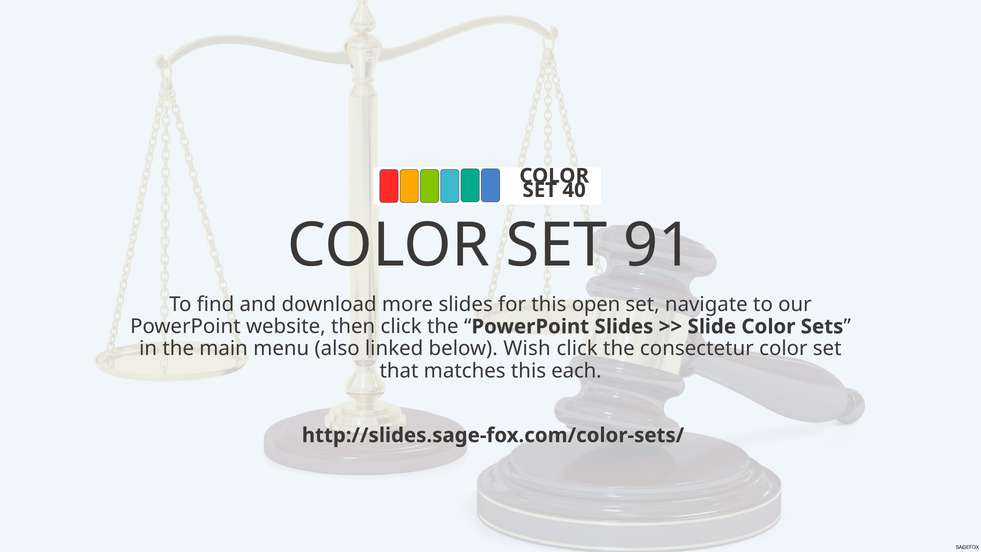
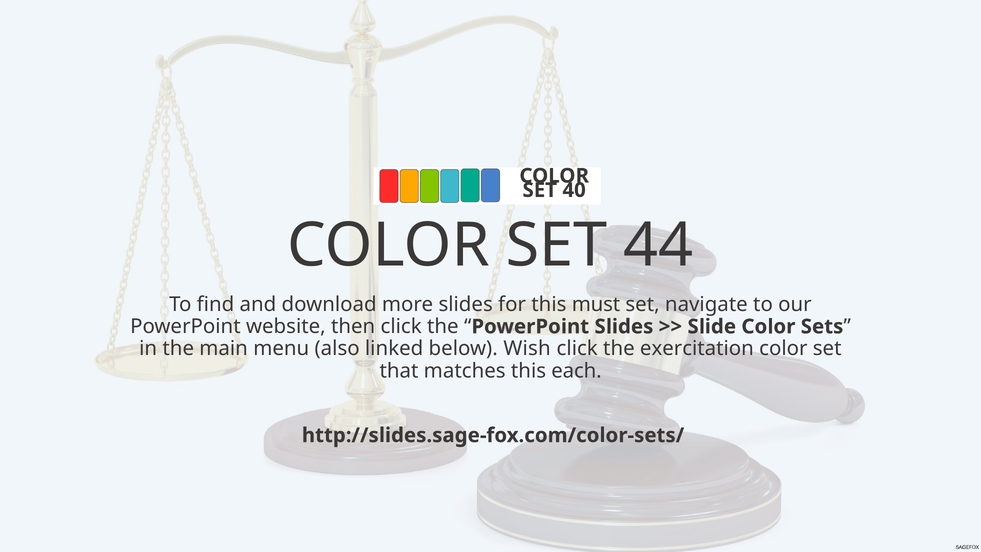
91: 91 -> 44
open: open -> must
consectetur: consectetur -> exercitation
